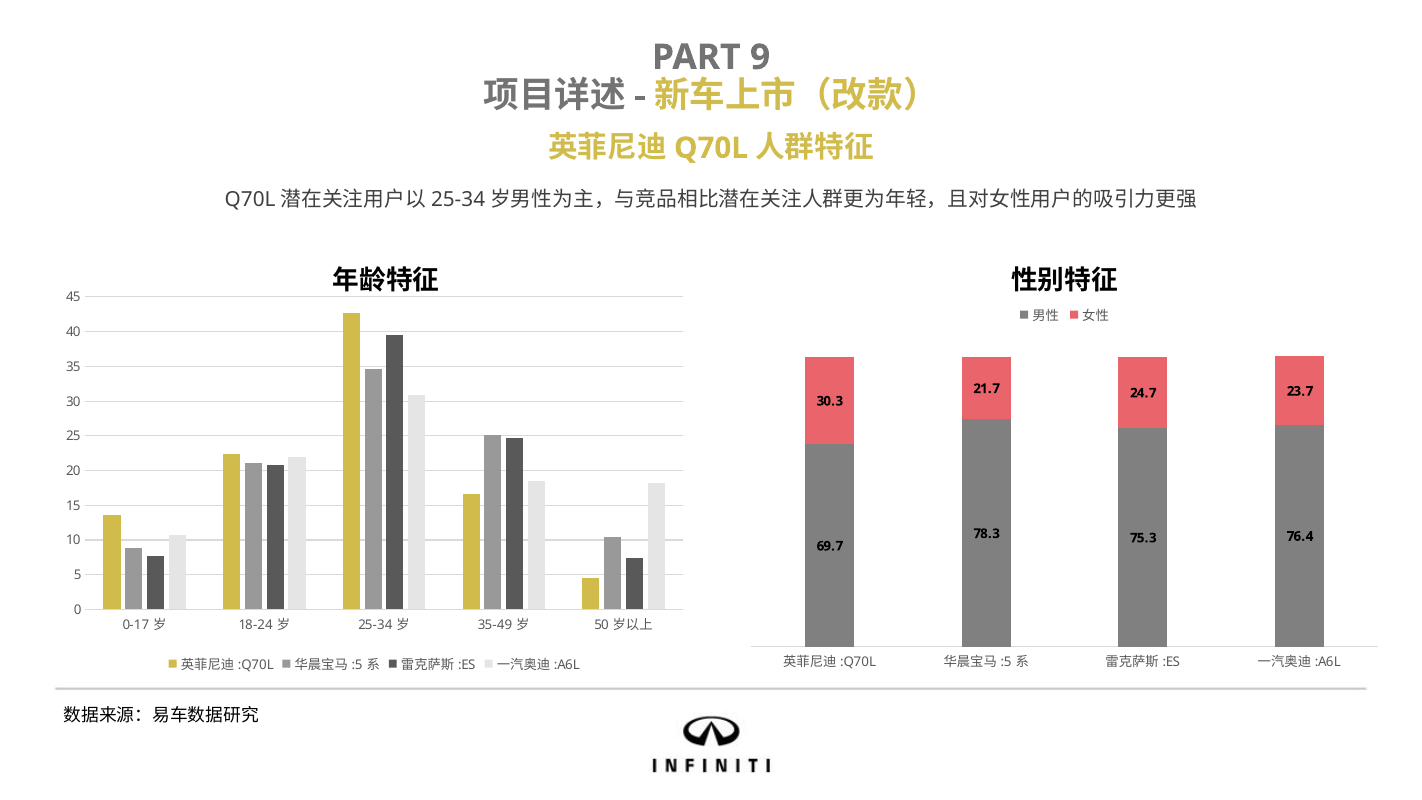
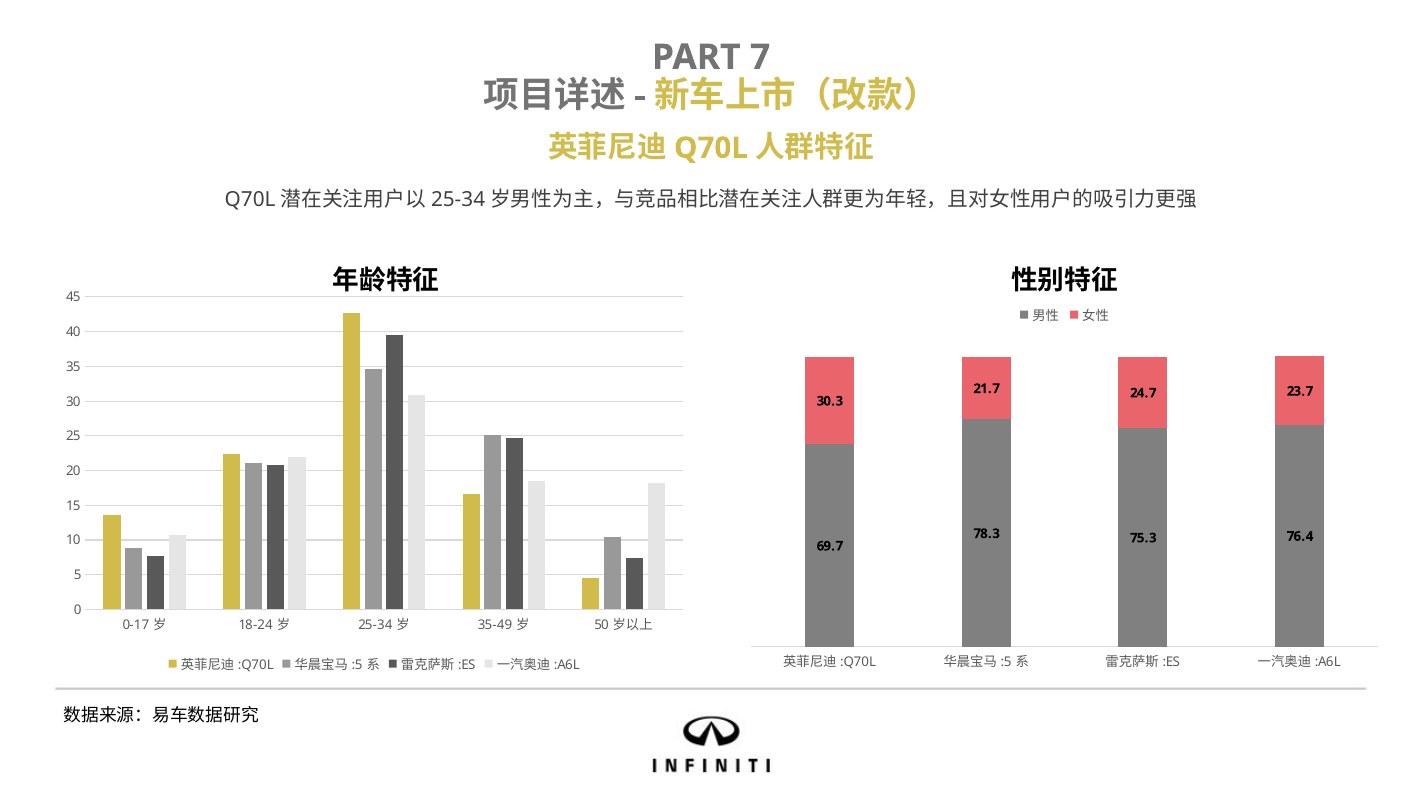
9: 9 -> 7
